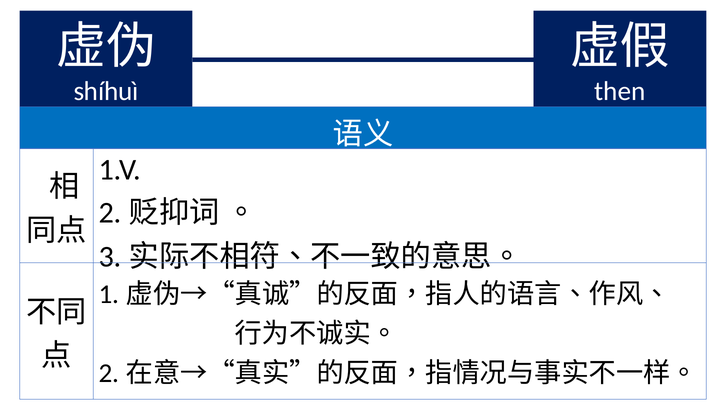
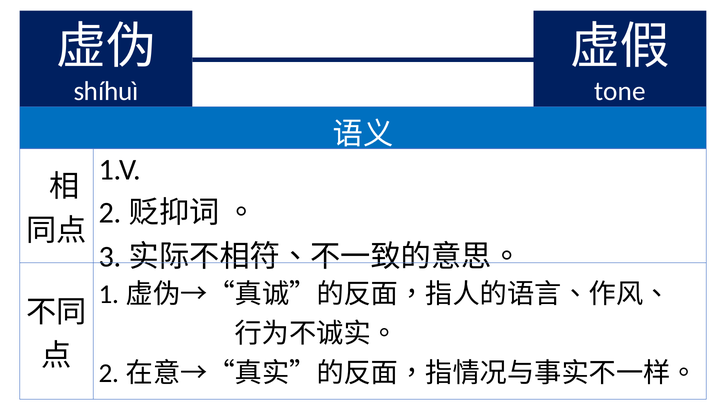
then: then -> tone
